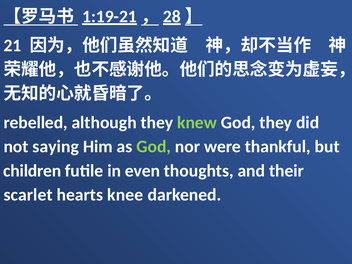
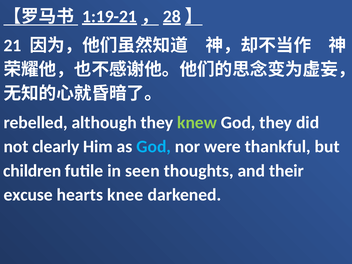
saying: saying -> clearly
God at (154, 147) colour: light green -> light blue
even: even -> seen
scarlet: scarlet -> excuse
